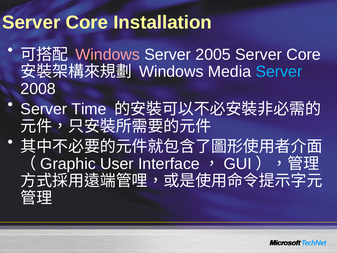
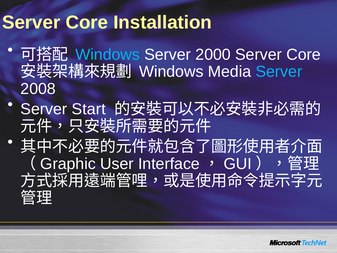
Windows at (108, 54) colour: pink -> light blue
2005: 2005 -> 2000
Time: Time -> Start
